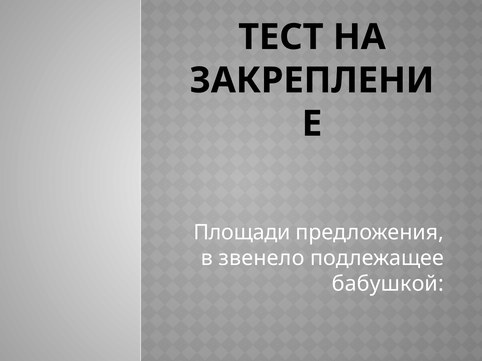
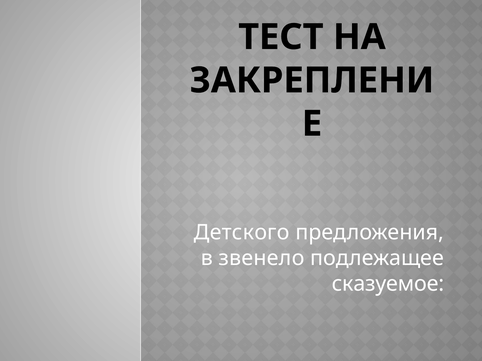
Площади: Площади -> Детского
бабушкой: бабушкой -> сказуемое
